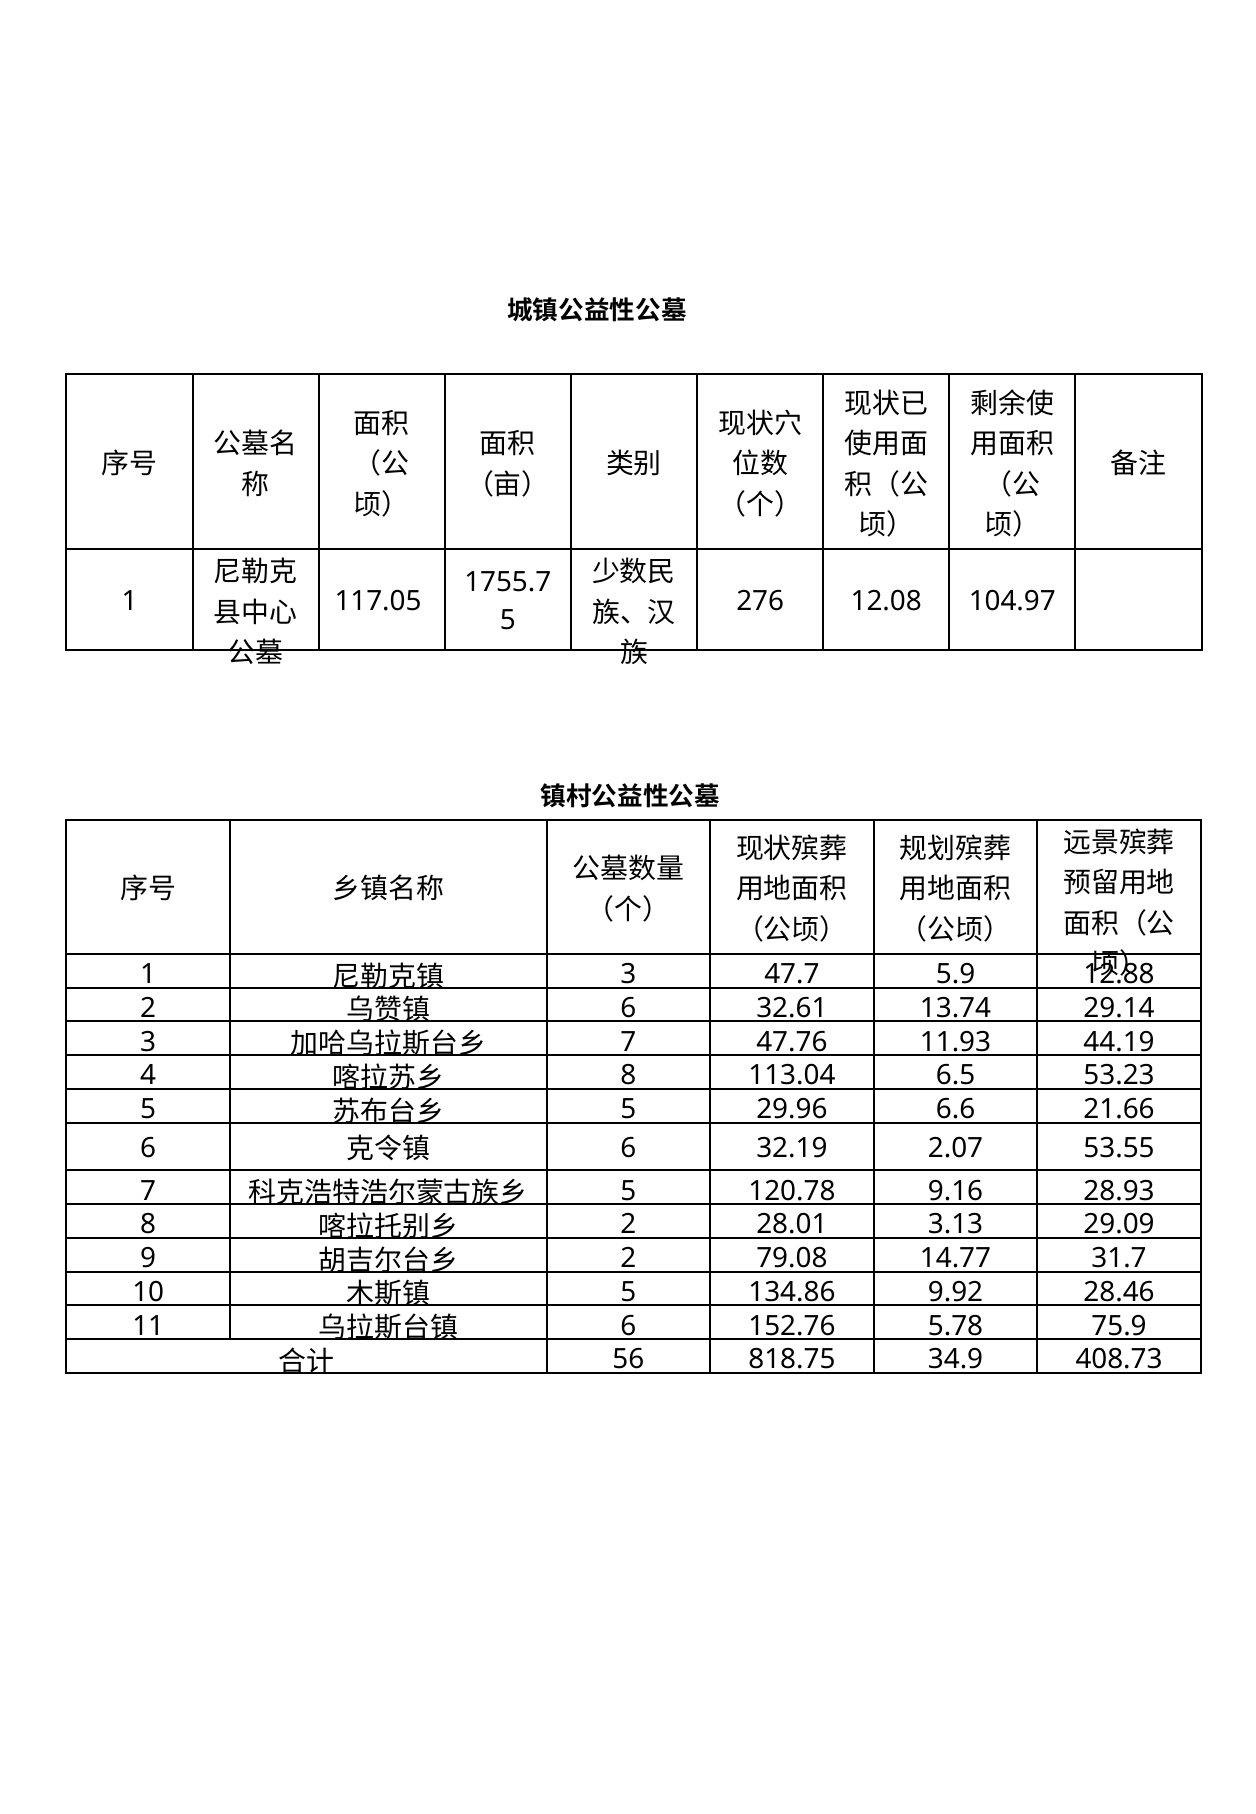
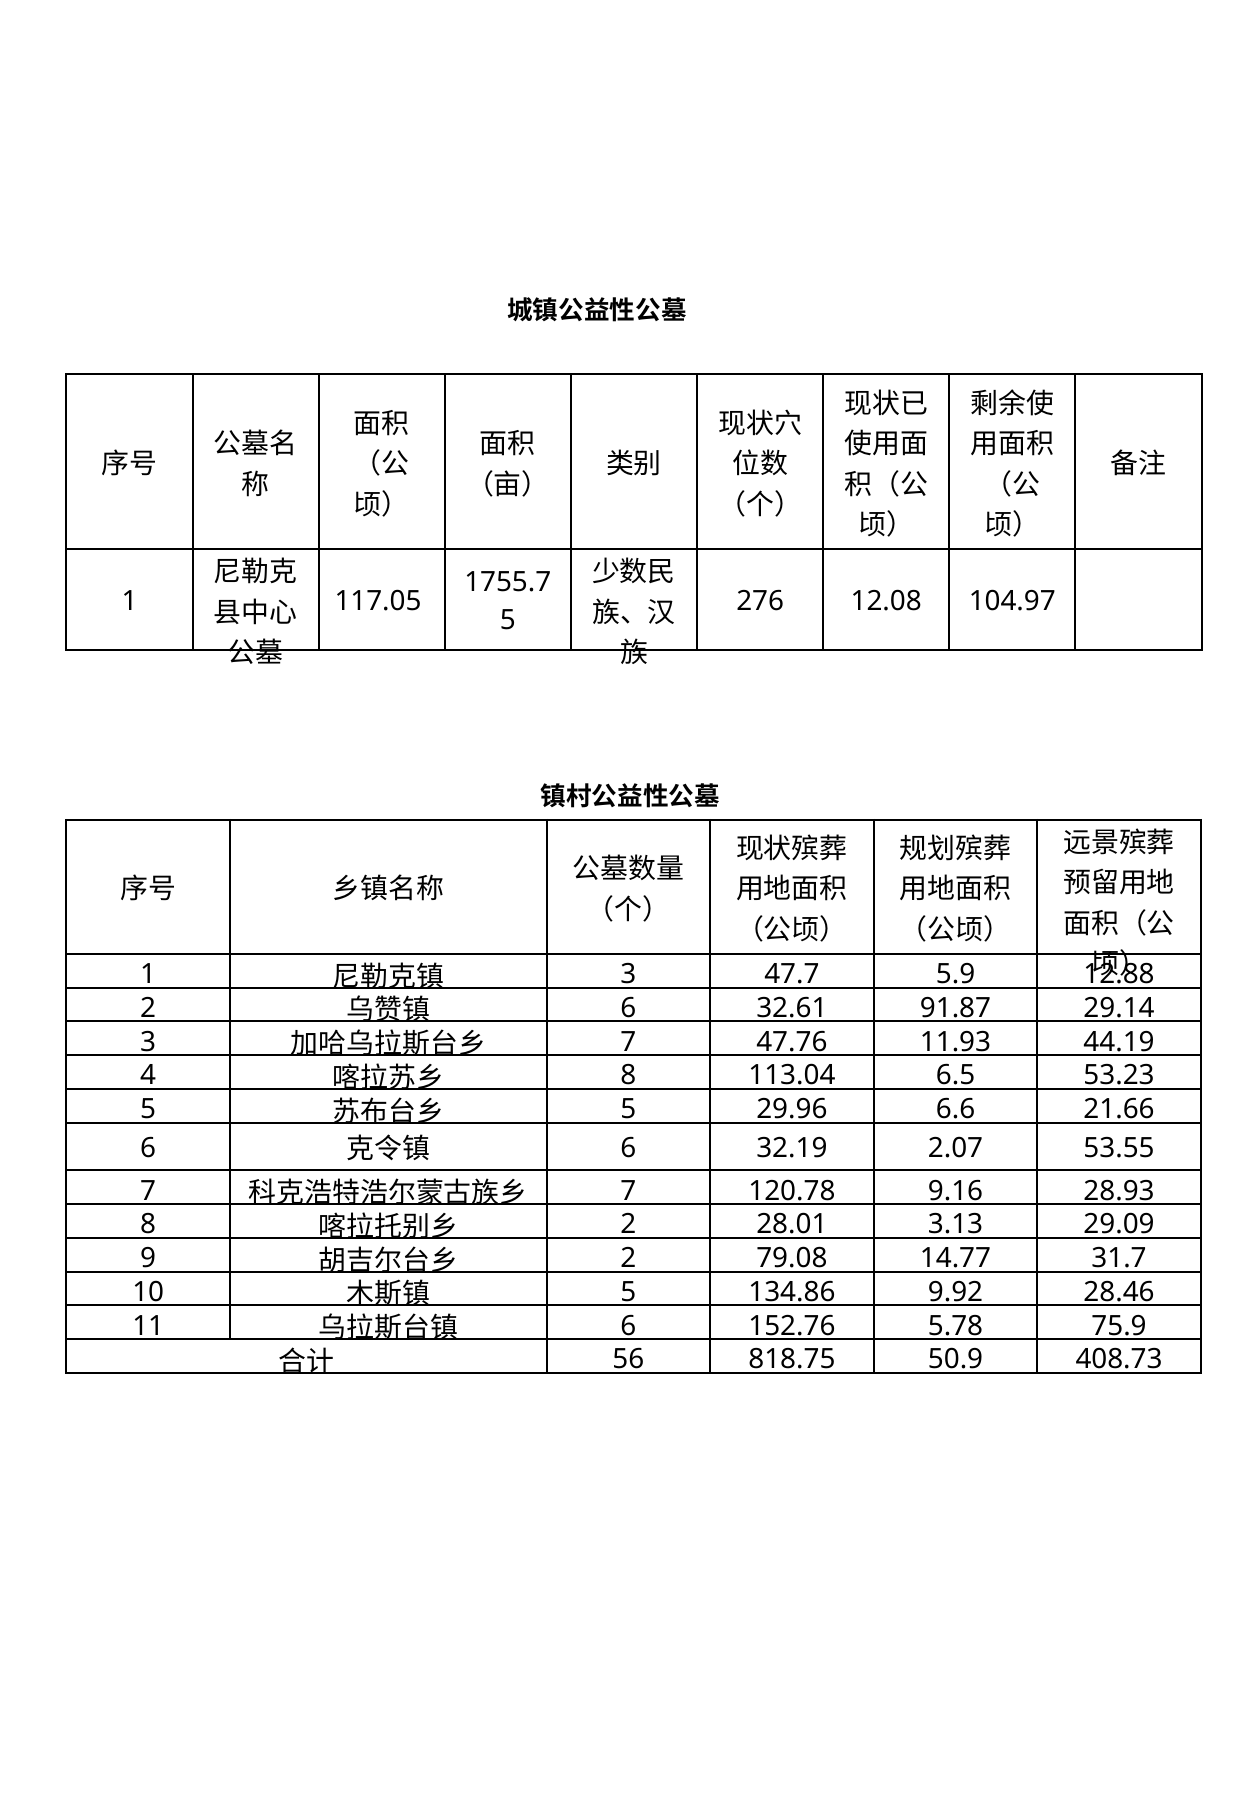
13.74: 13.74 -> 91.87
5 at (628, 1191): 5 -> 7
34.9: 34.9 -> 50.9
